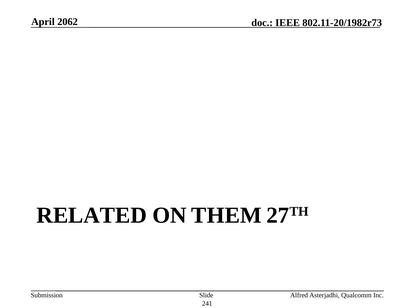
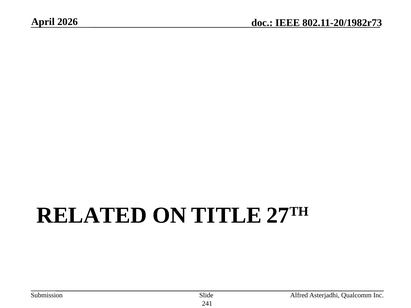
2062: 2062 -> 2026
THEM: THEM -> TITLE
